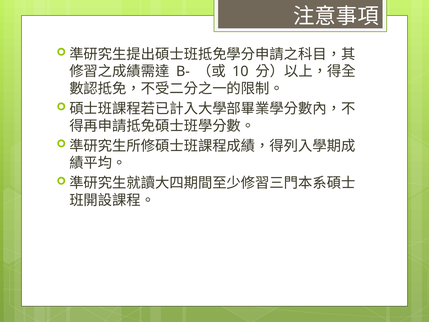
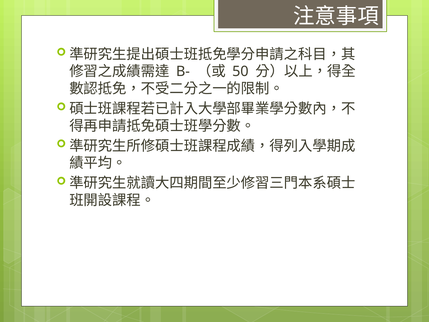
10: 10 -> 50
